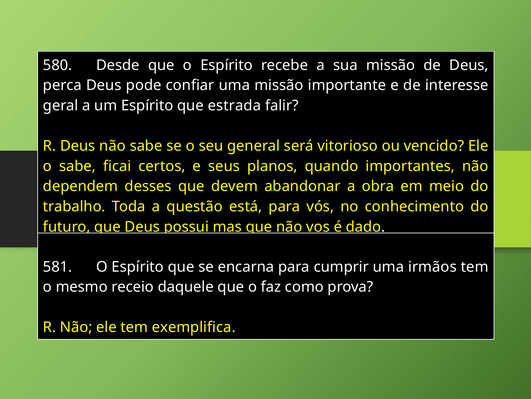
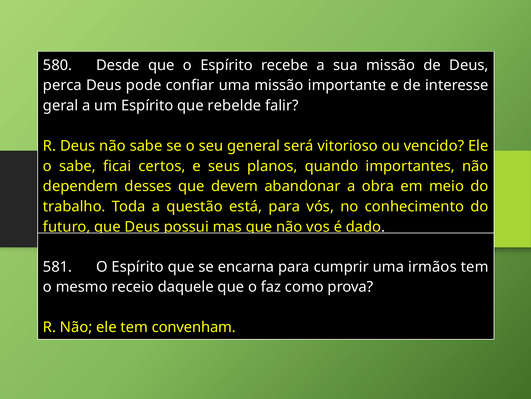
estrada: estrada -> rebelde
exemplifica: exemplifica -> convenham
